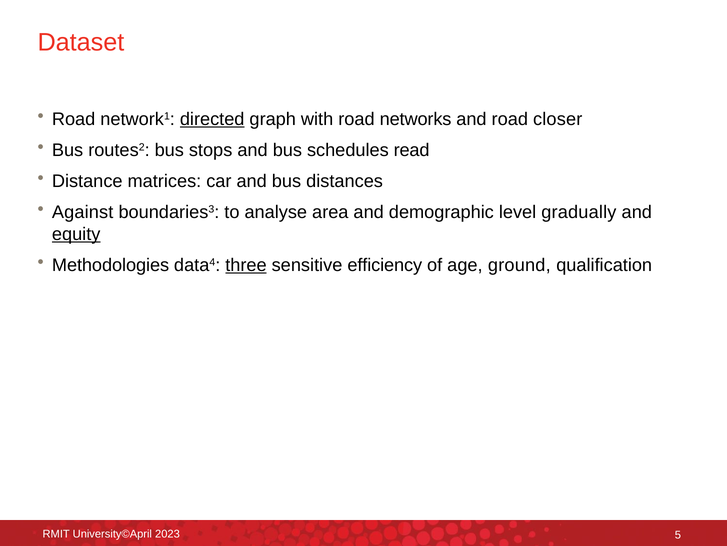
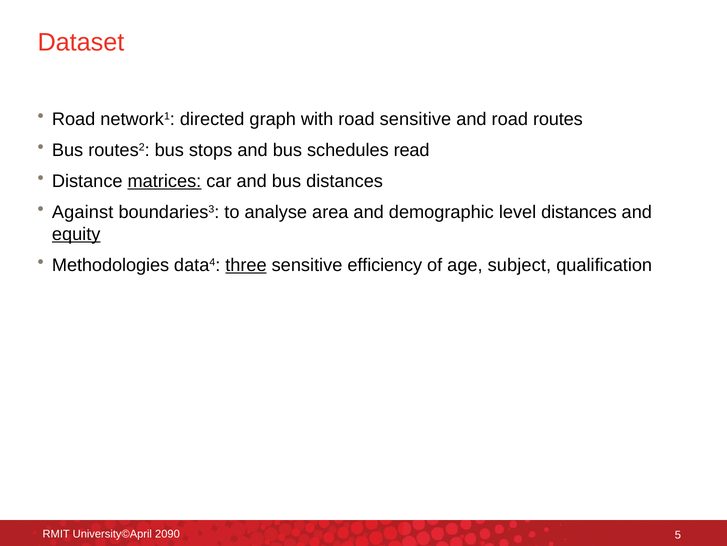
directed underline: present -> none
road networks: networks -> sensitive
closer: closer -> routes
matrices underline: none -> present
level gradually: gradually -> distances
ground: ground -> subject
2023: 2023 -> 2090
